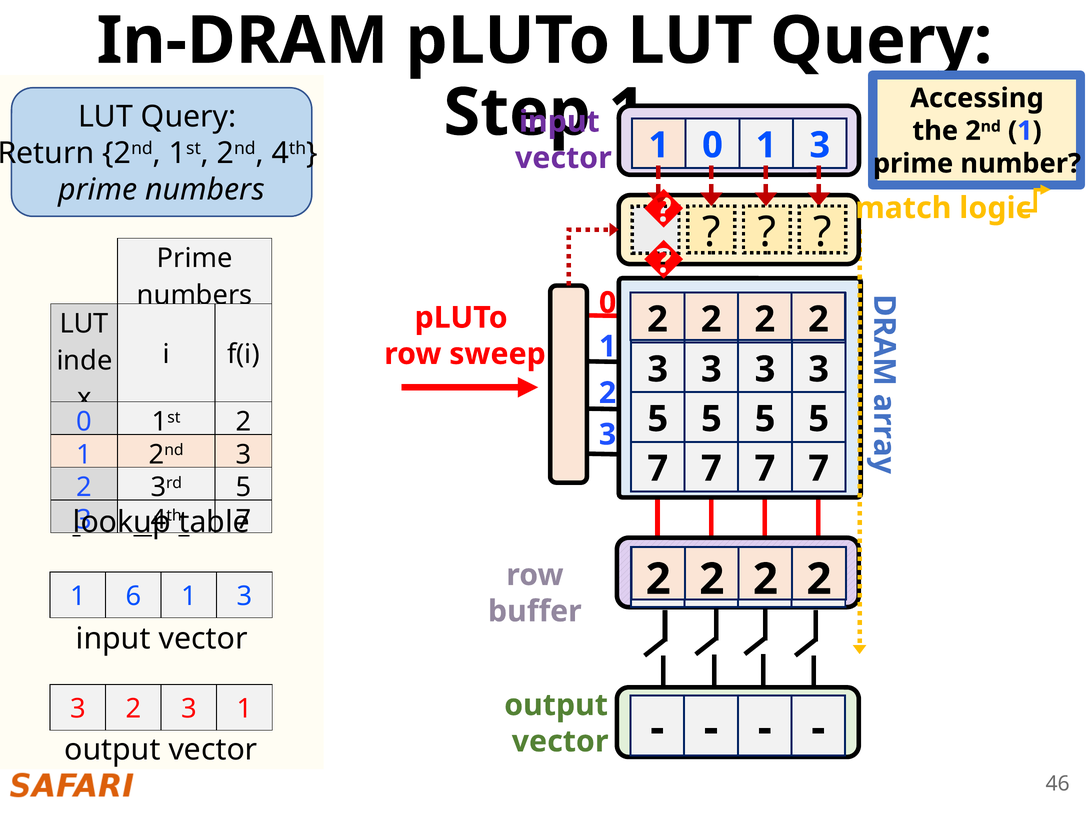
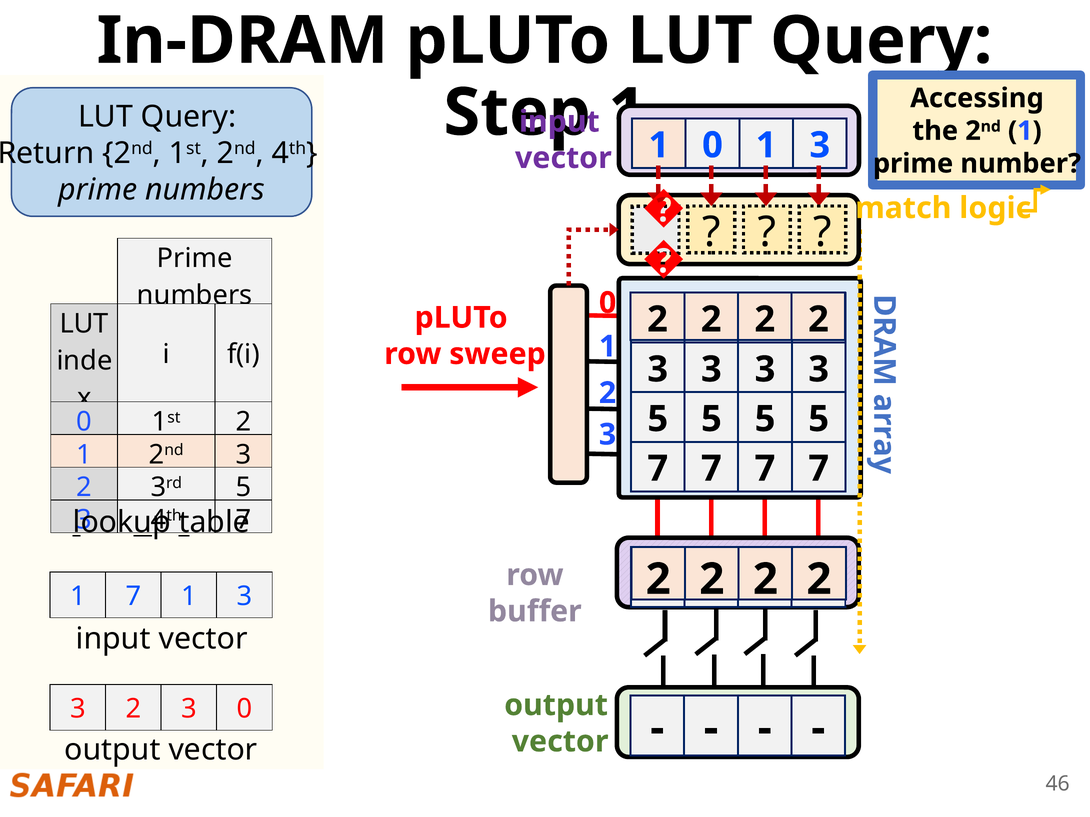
1 6: 6 -> 7
3 1: 1 -> 0
